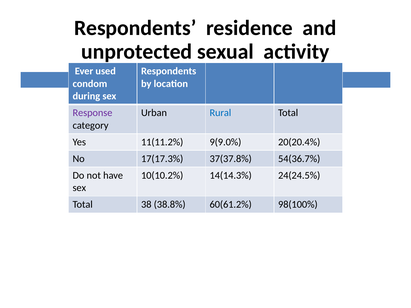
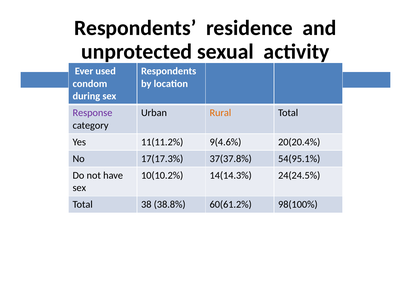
Rural colour: blue -> orange
9(9.0%: 9(9.0% -> 9(4.6%
54(36.7%: 54(36.7% -> 54(95.1%
